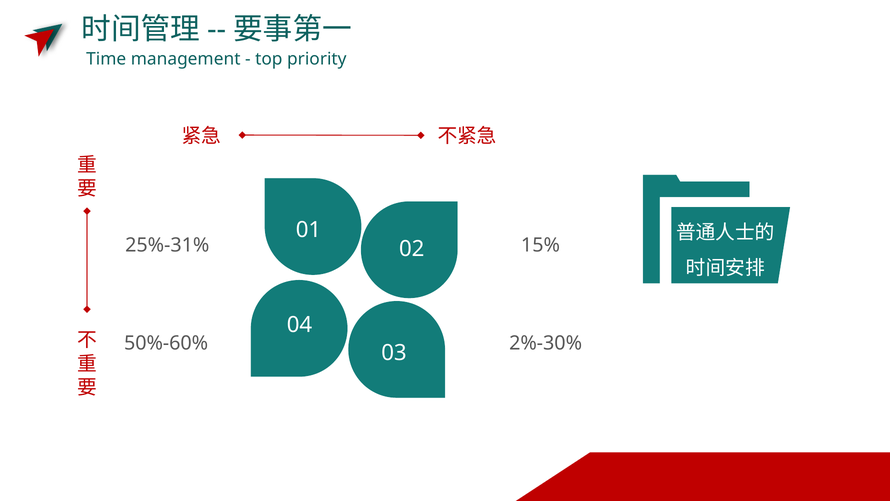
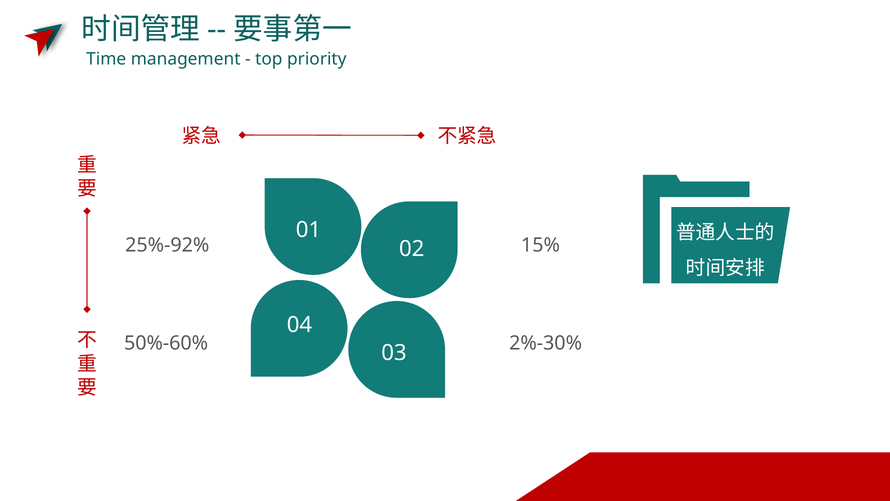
25%-31%: 25%-31% -> 25%-92%
